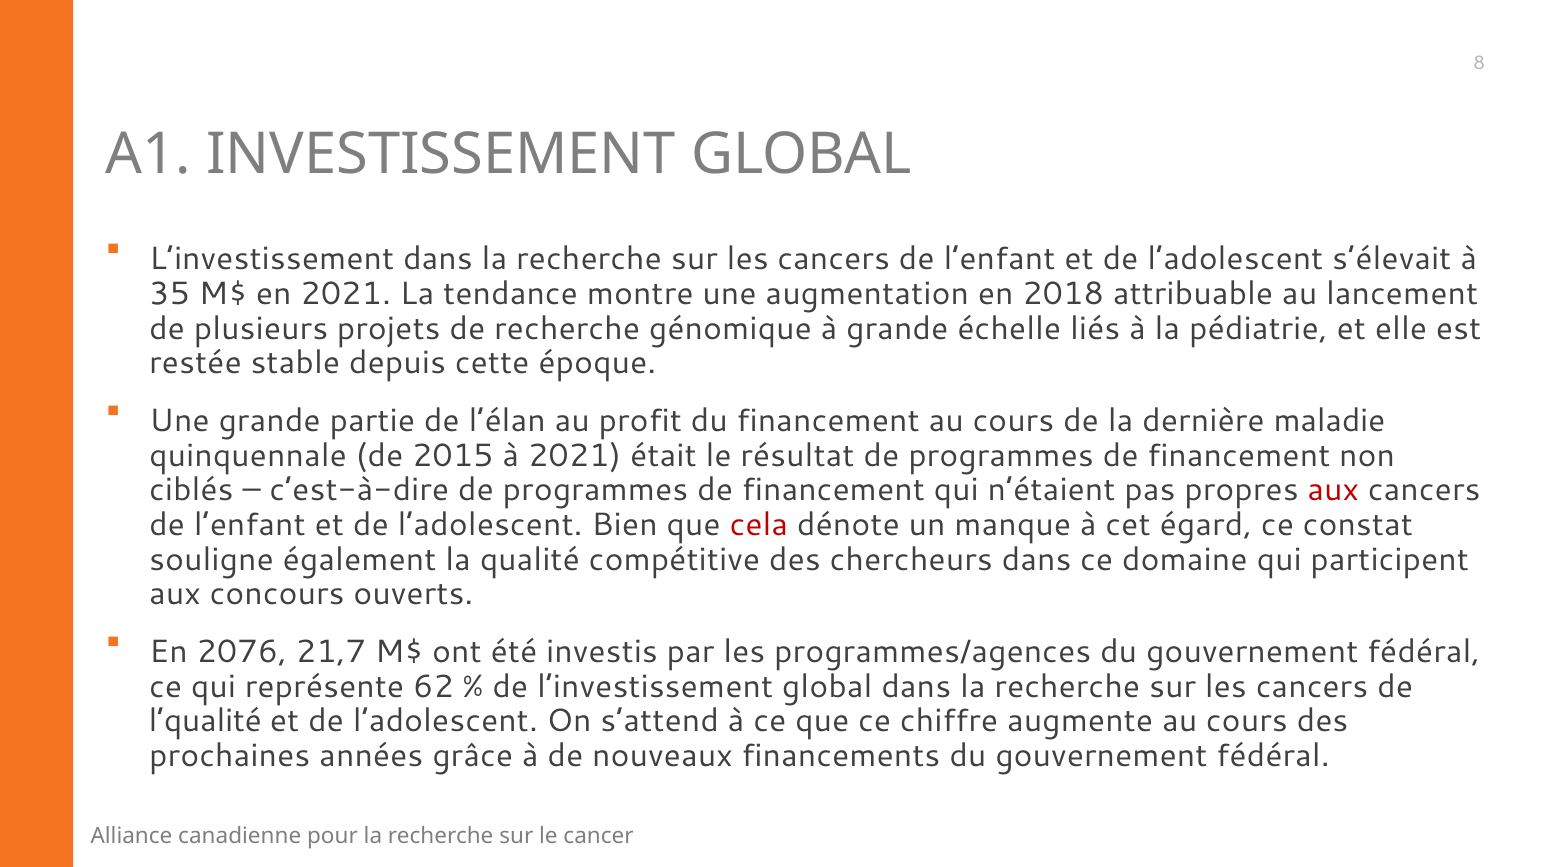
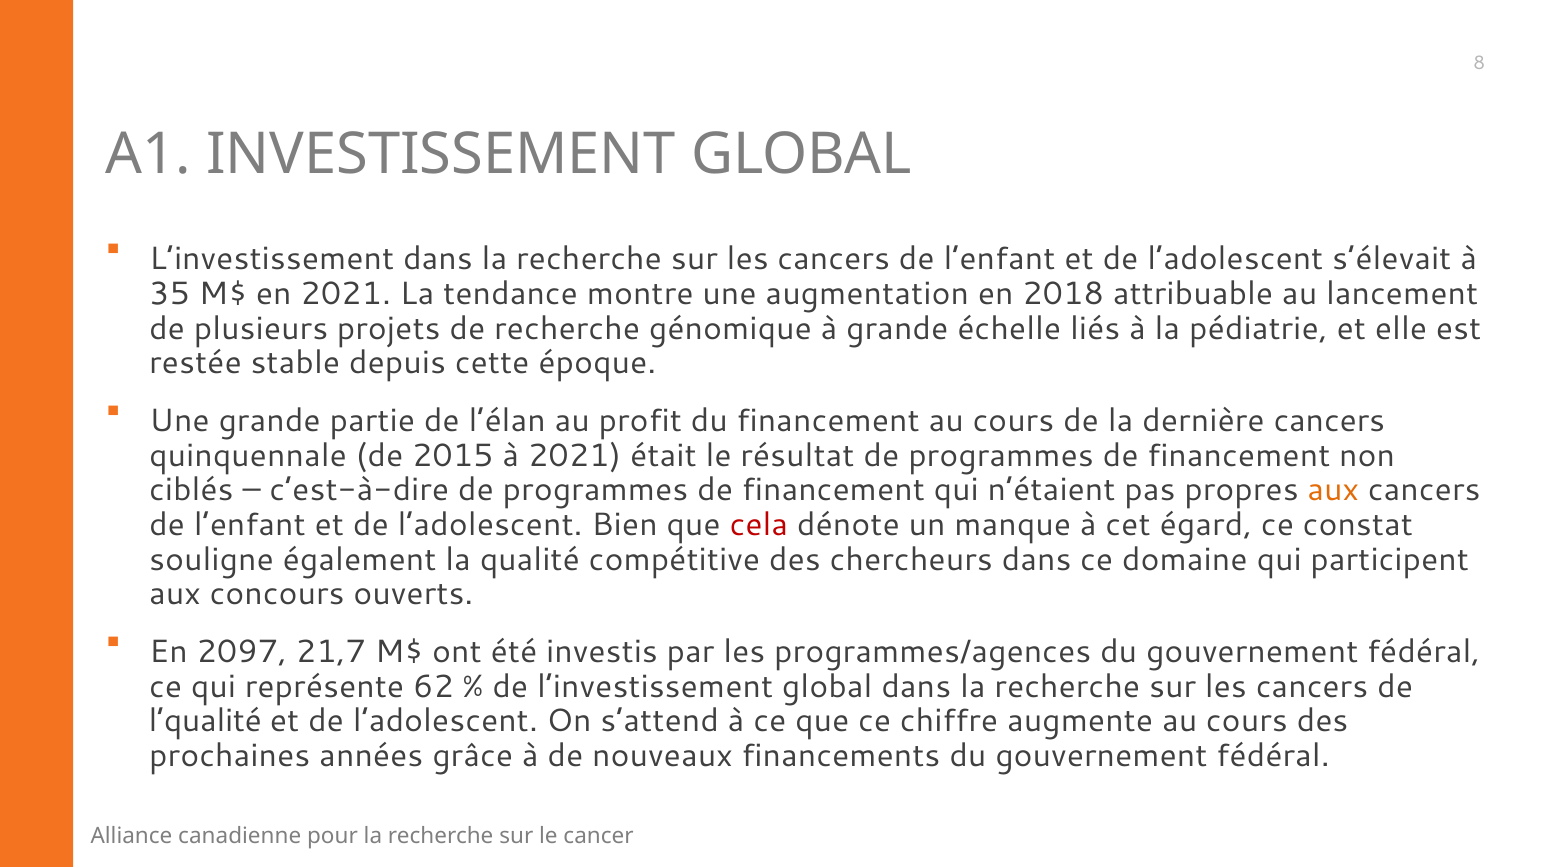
dernière maladie: maladie -> cancers
aux at (1333, 490) colour: red -> orange
2076: 2076 -> 2097
